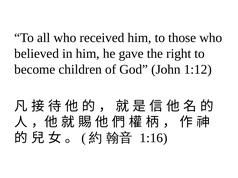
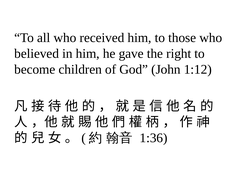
1:16: 1:16 -> 1:36
